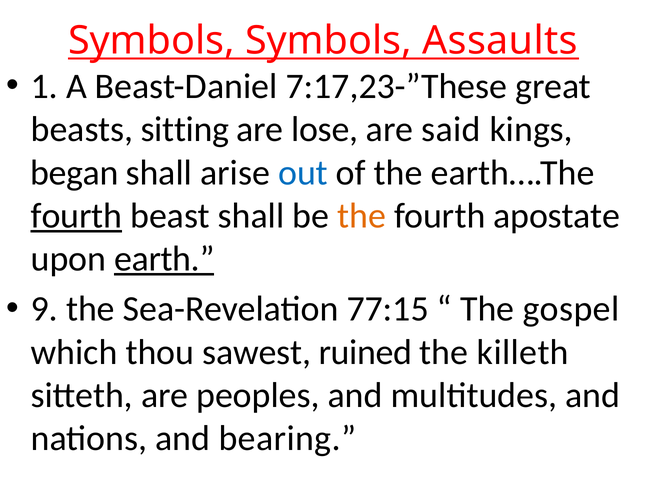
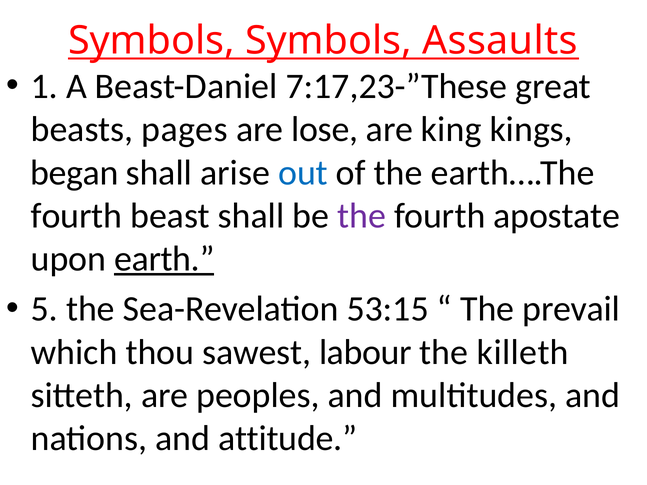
sitting: sitting -> pages
said: said -> king
fourth at (76, 216) underline: present -> none
the at (362, 216) colour: orange -> purple
9: 9 -> 5
77:15: 77:15 -> 53:15
gospel: gospel -> prevail
ruined: ruined -> labour
bearing: bearing -> attitude
